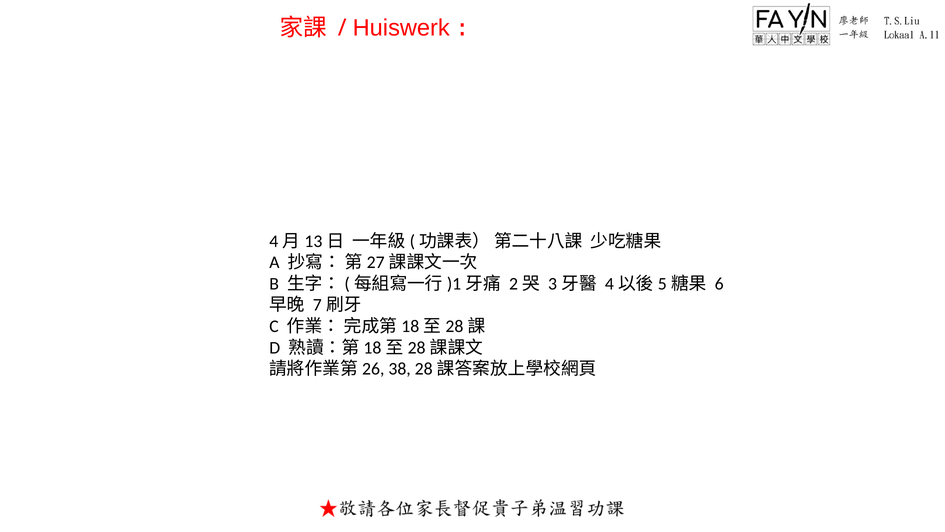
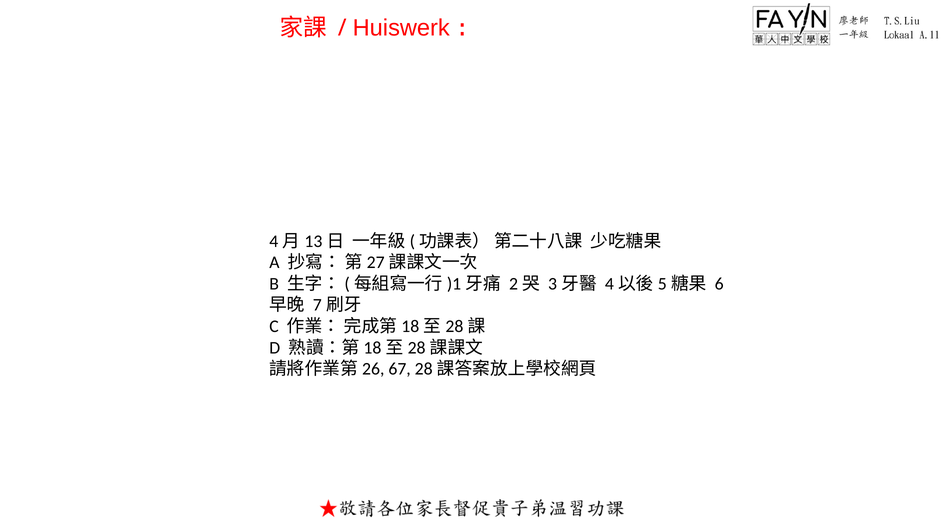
38: 38 -> 67
